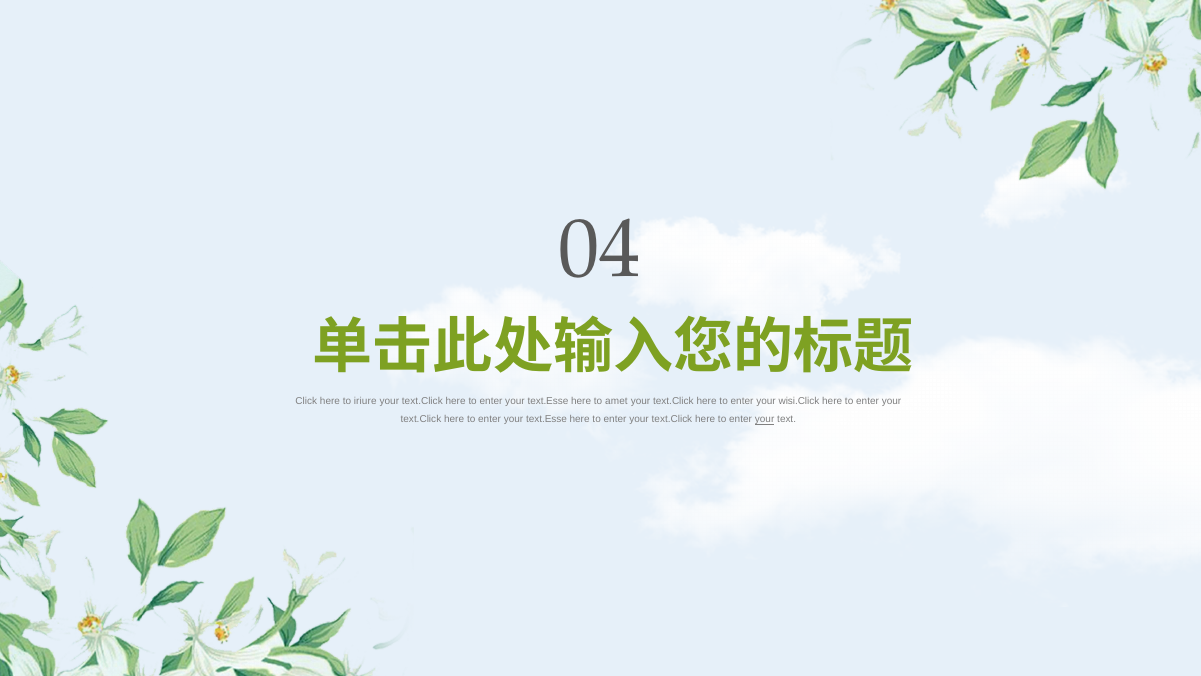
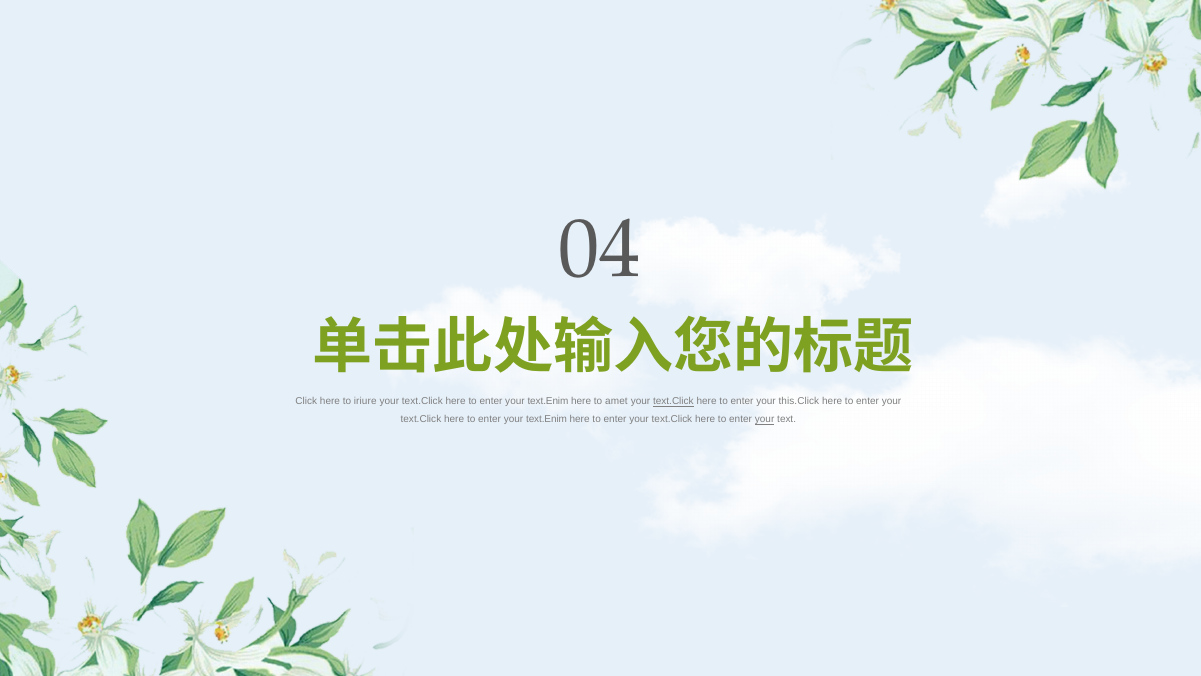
text.Esse at (548, 401): text.Esse -> text.Enim
text.Click at (673, 401) underline: none -> present
wisi.Click: wisi.Click -> this.Click
text.Esse at (546, 419): text.Esse -> text.Enim
